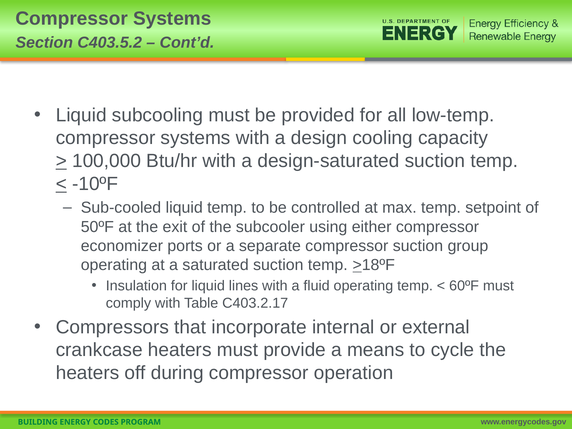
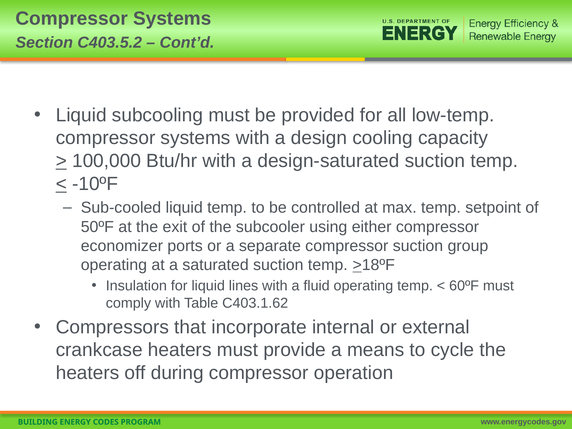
C403.2.17: C403.2.17 -> C403.1.62
